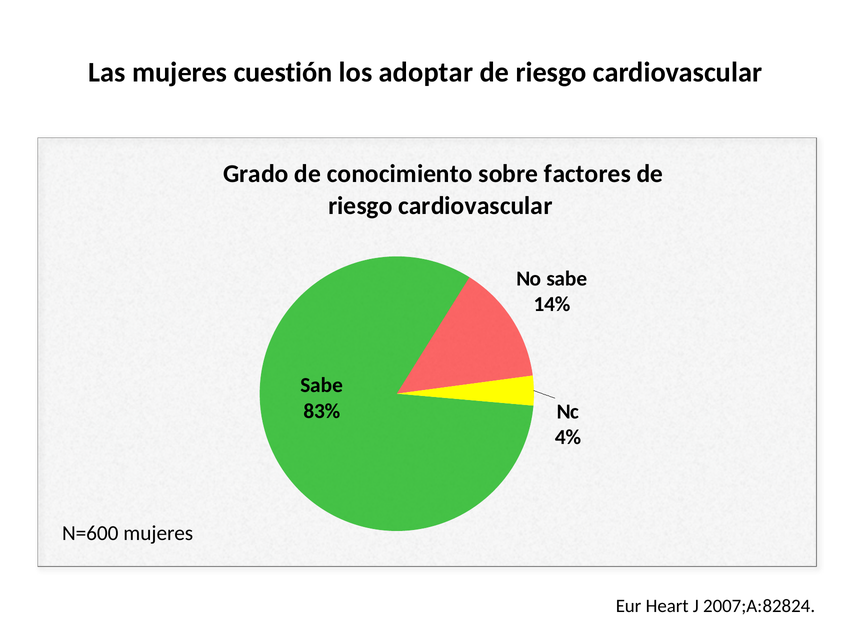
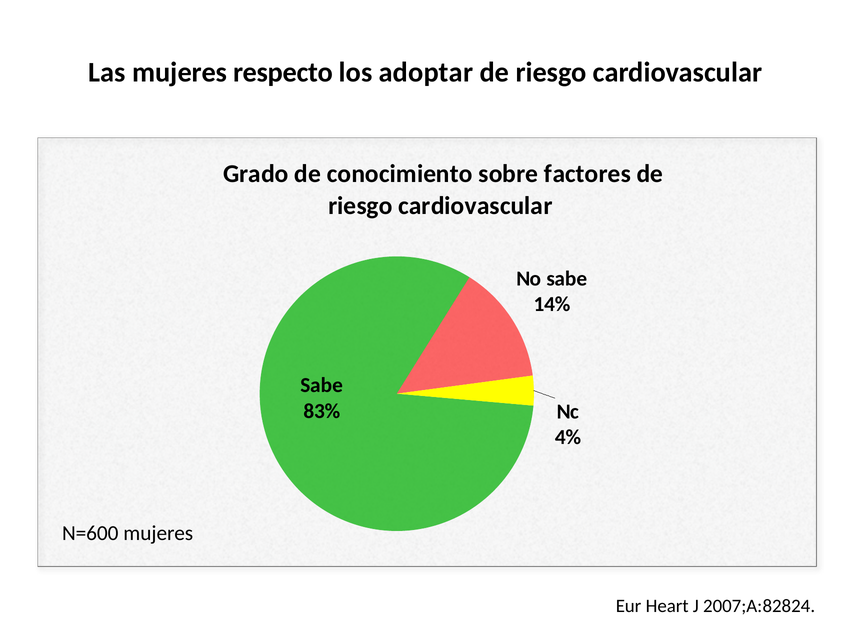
cuestión: cuestión -> respecto
